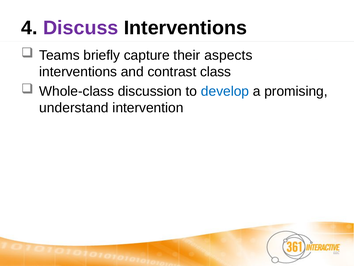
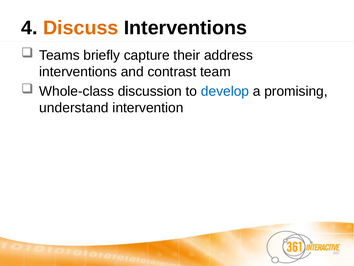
Discuss colour: purple -> orange
aspects: aspects -> address
class: class -> team
